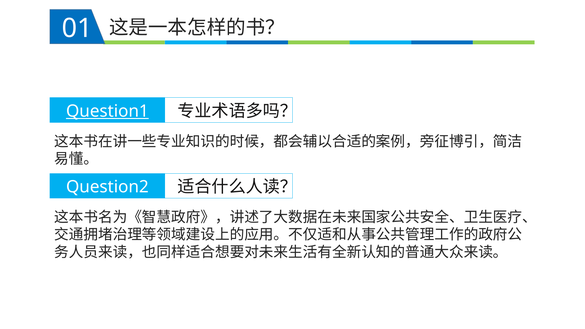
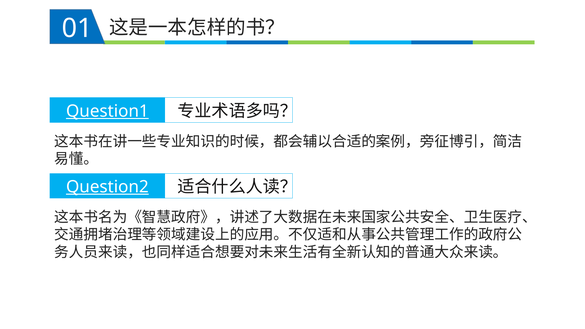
Question2 underline: none -> present
